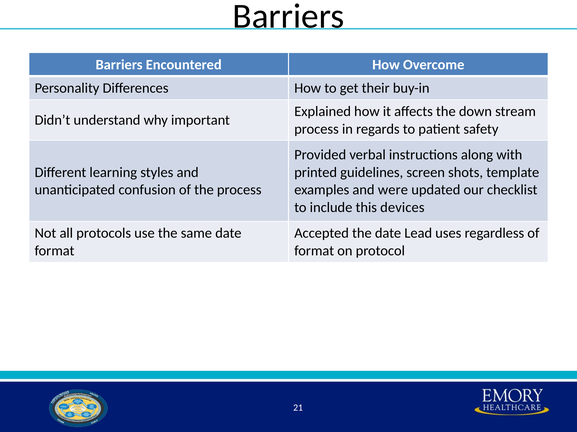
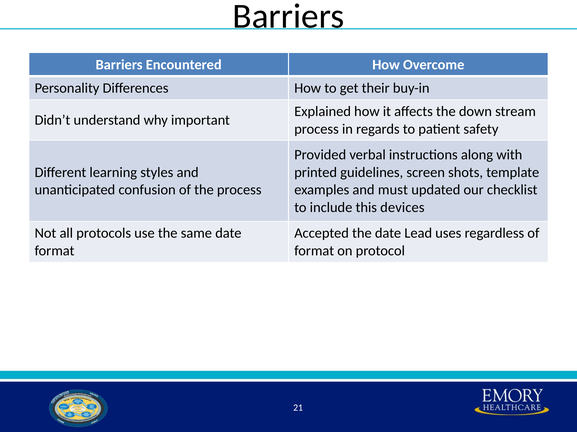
were: were -> must
